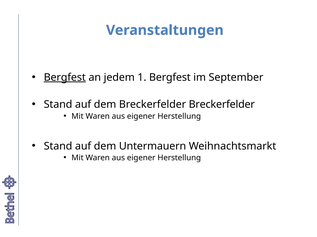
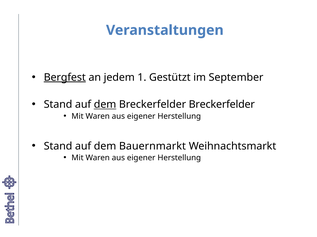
1 Bergfest: Bergfest -> Gestützt
dem at (105, 105) underline: none -> present
Untermauern: Untermauern -> Bauernmarkt
